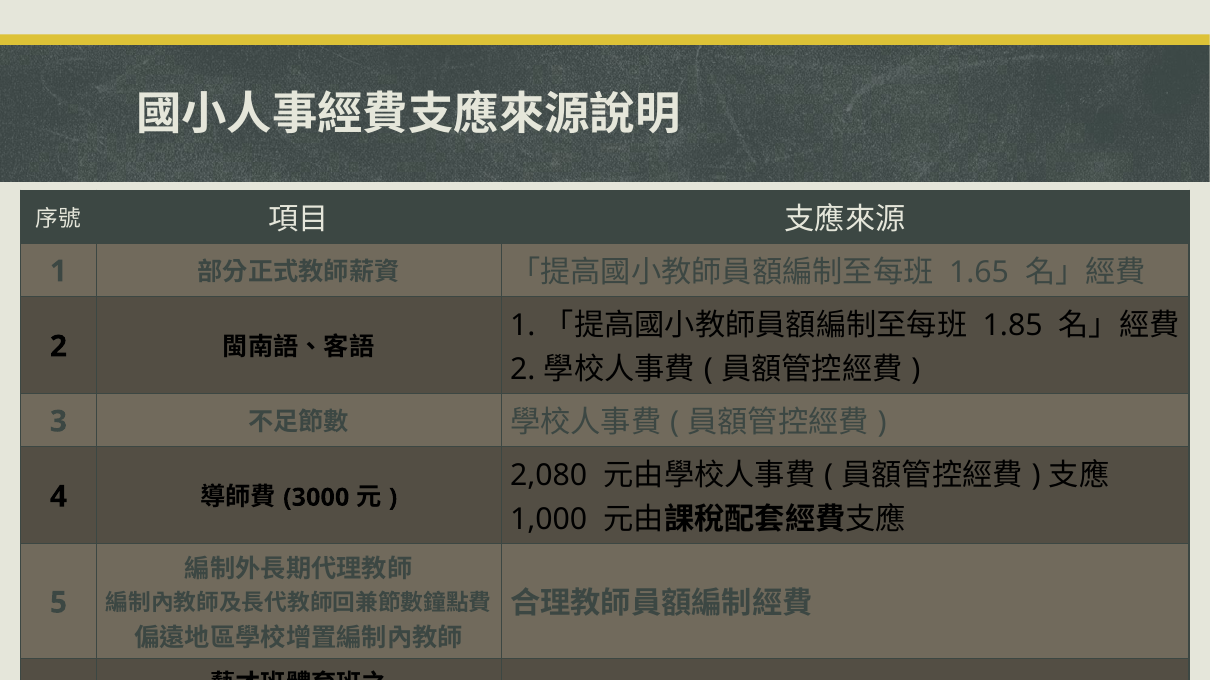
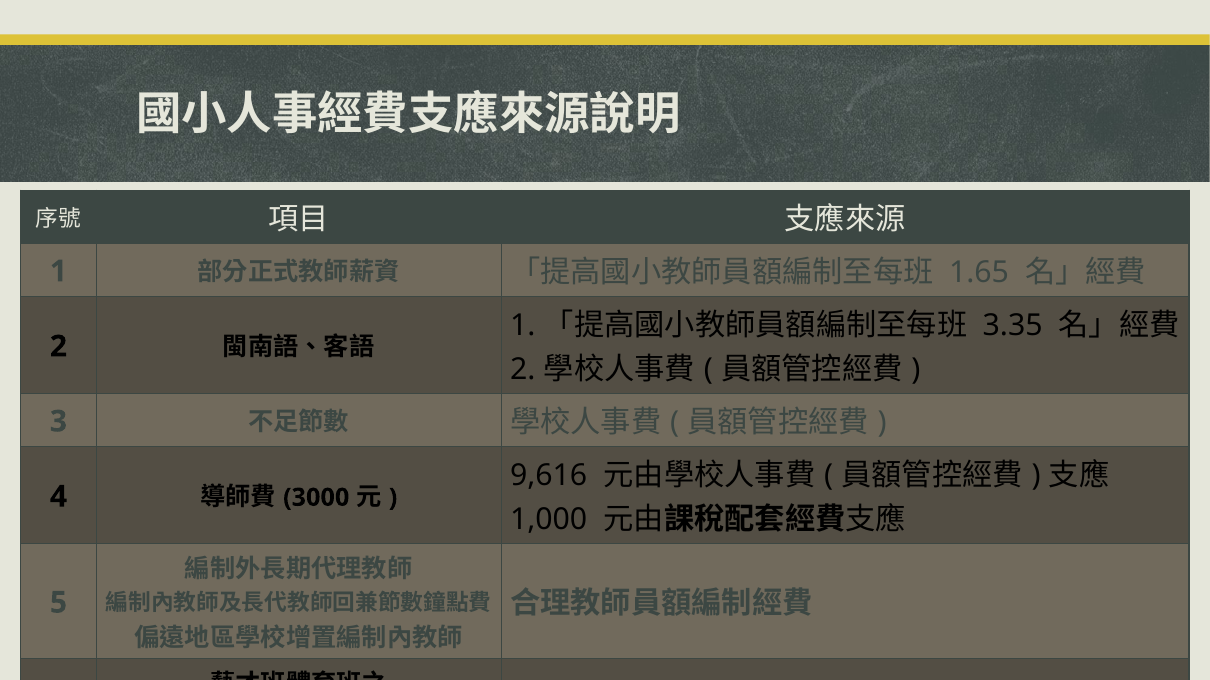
1.85: 1.85 -> 3.35
2,080: 2,080 -> 9,616
